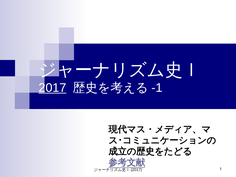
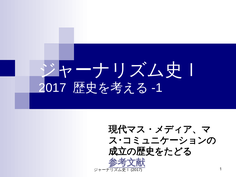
2017 underline: present -> none
